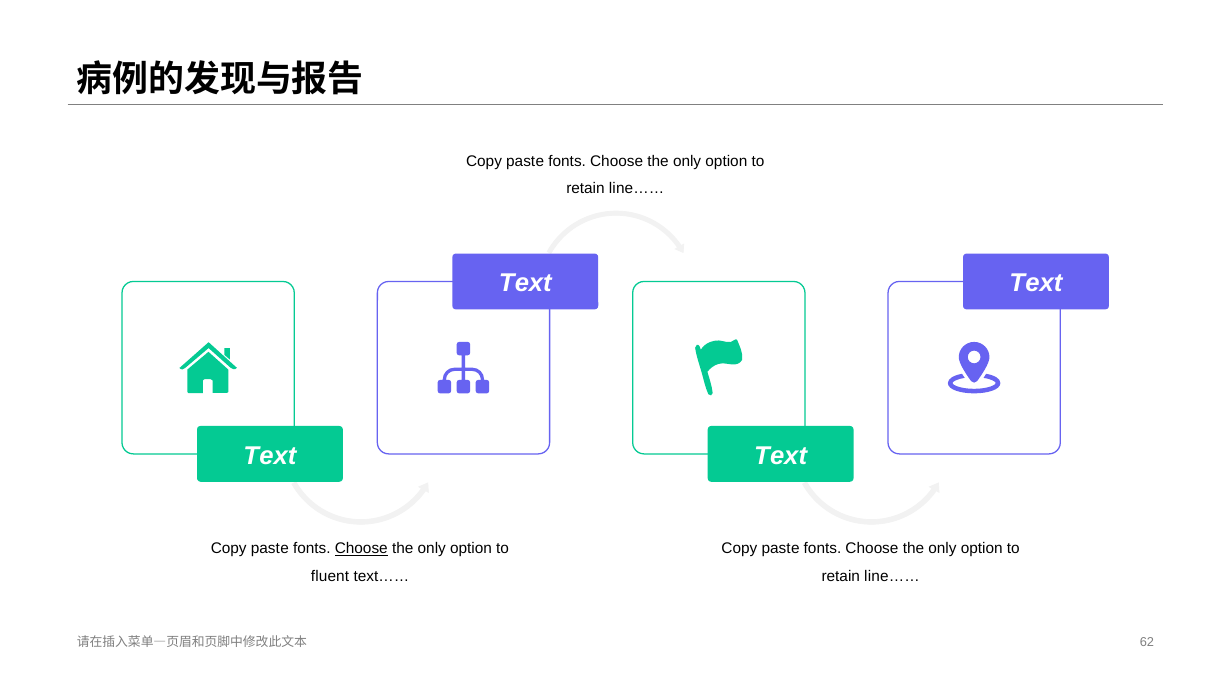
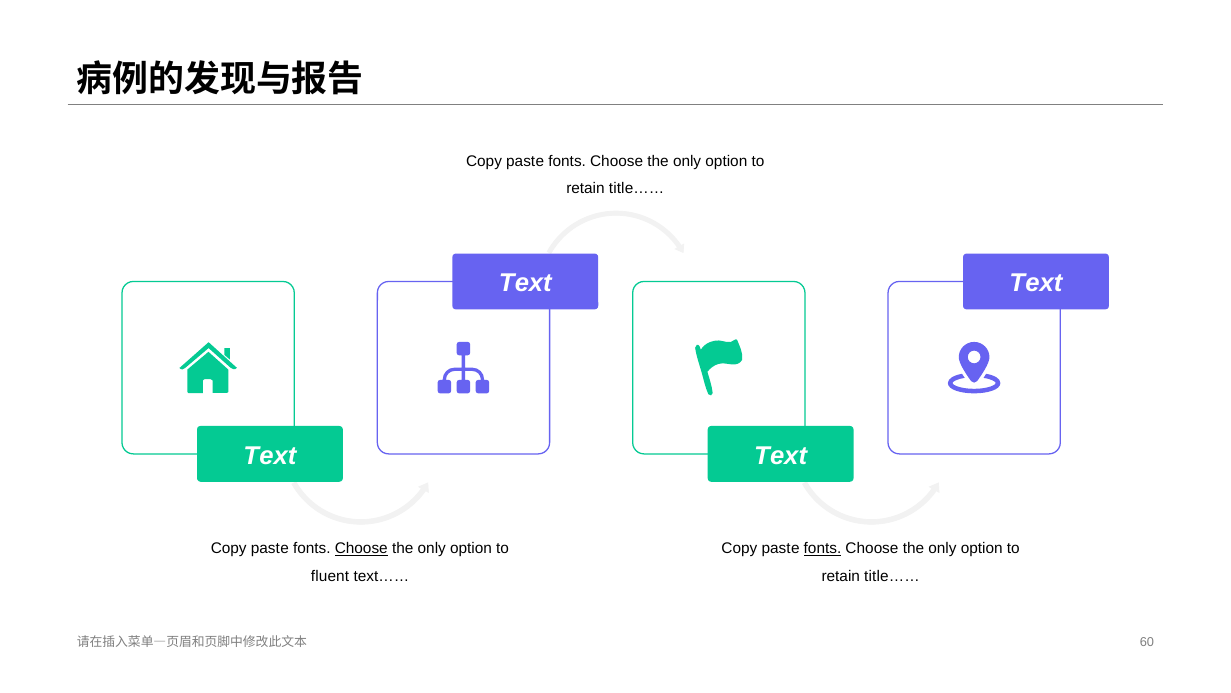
line…… at (637, 189): line…… -> title……
fonts at (823, 548) underline: none -> present
line…… at (892, 576): line…… -> title……
62: 62 -> 60
